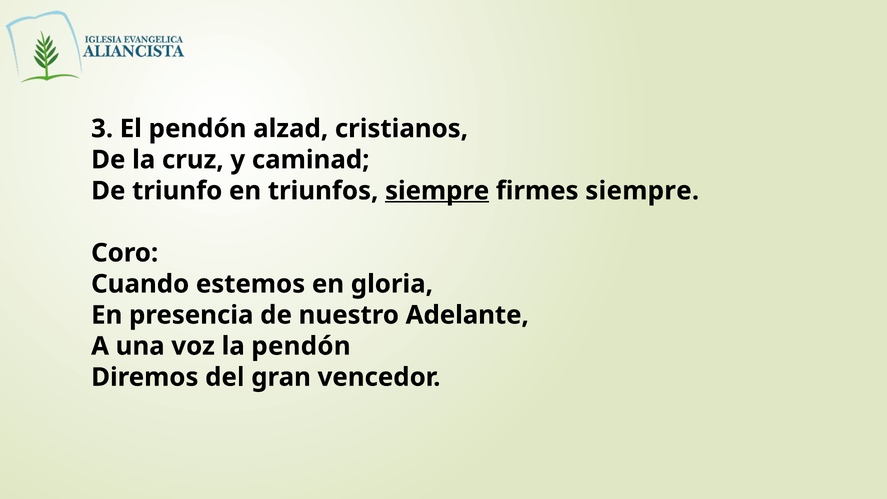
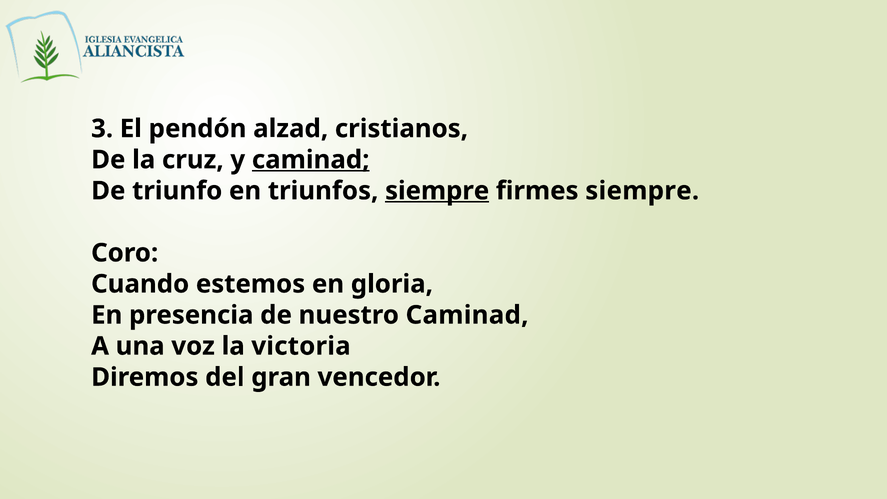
caminad at (311, 160) underline: none -> present
nuestro Adelante: Adelante -> Caminad
la pendón: pendón -> victoria
